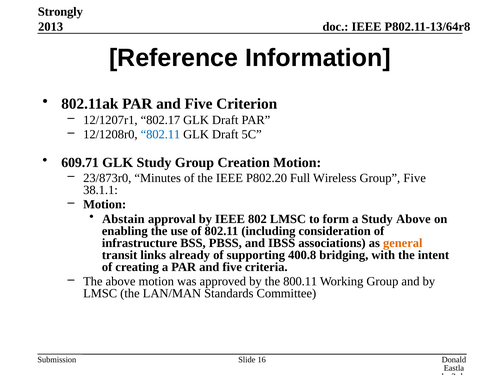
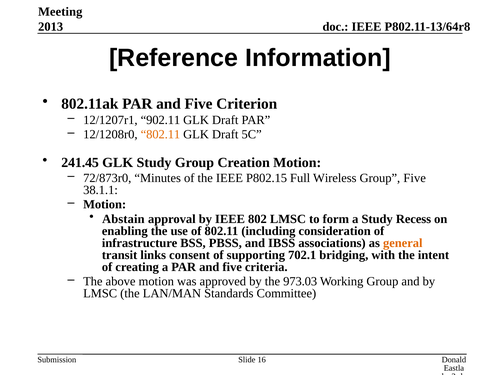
Strongly: Strongly -> Meeting
802.17: 802.17 -> 902.11
802.11 at (160, 134) colour: blue -> orange
609.71: 609.71 -> 241.45
23/873r0: 23/873r0 -> 72/873r0
P802.20: P802.20 -> P802.15
Study Above: Above -> Recess
already: already -> consent
400.8: 400.8 -> 702.1
800.11: 800.11 -> 973.03
